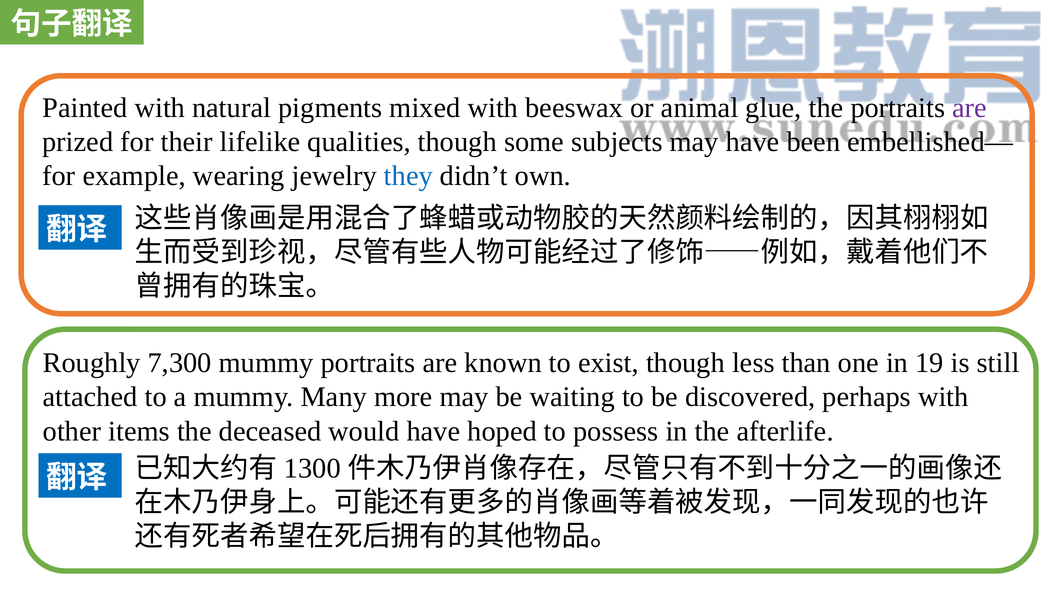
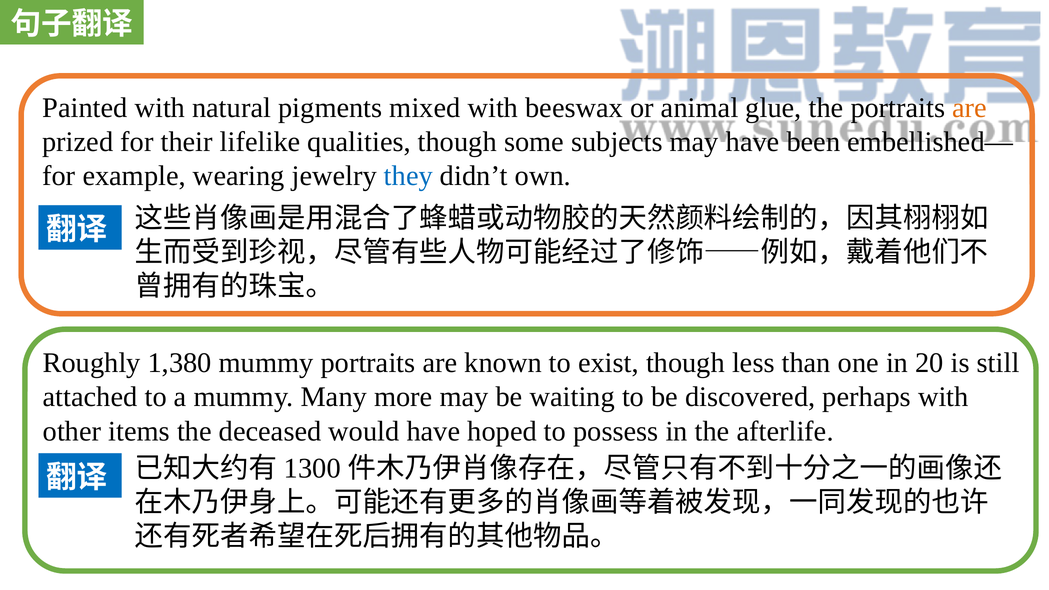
are at (970, 108) colour: purple -> orange
7,300: 7,300 -> 1,380
19: 19 -> 20
